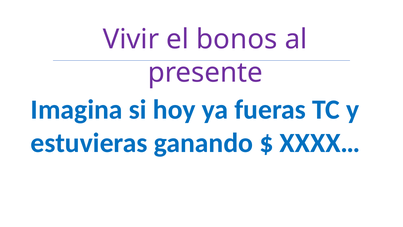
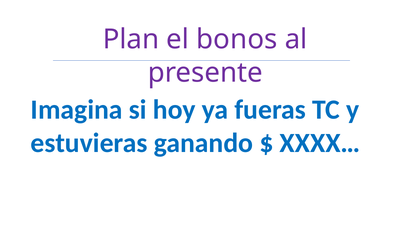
Vivir: Vivir -> Plan
